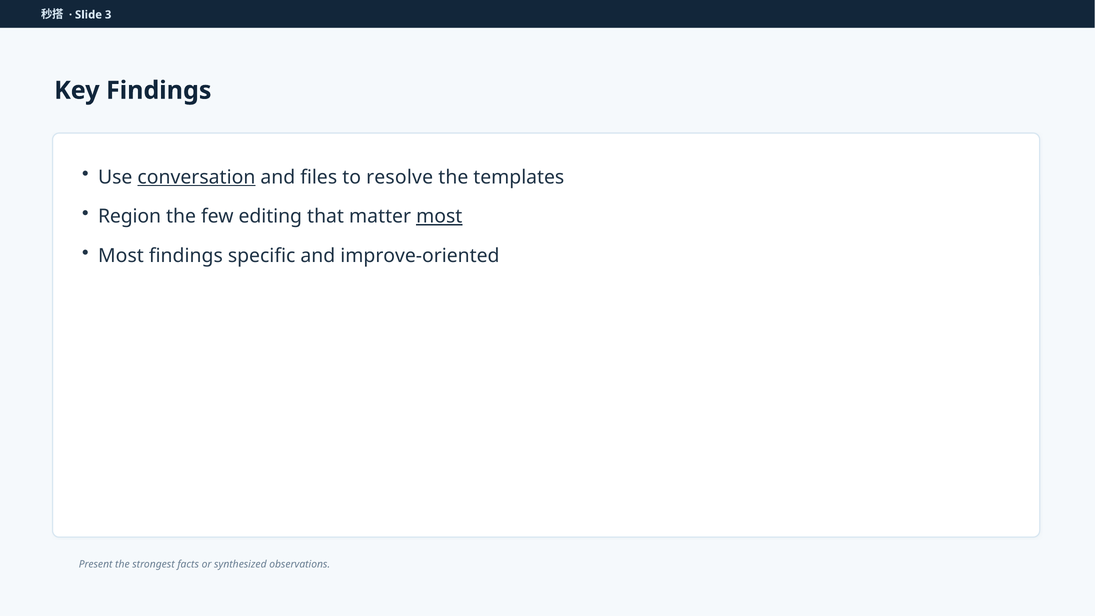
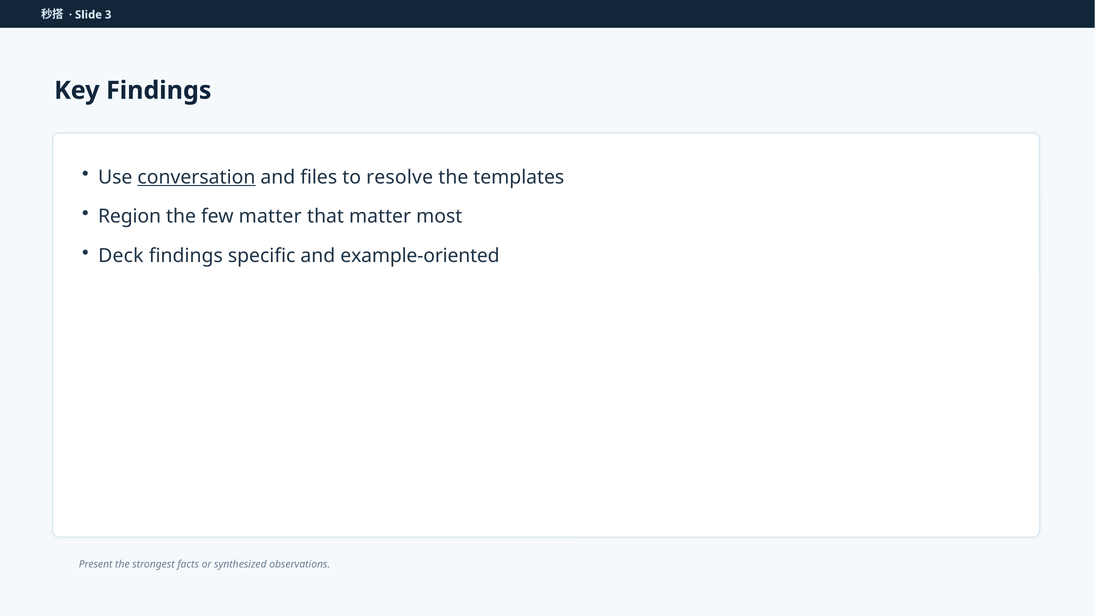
few editing: editing -> matter
most at (439, 216) underline: present -> none
Most at (121, 256): Most -> Deck
improve-oriented: improve-oriented -> example-oriented
